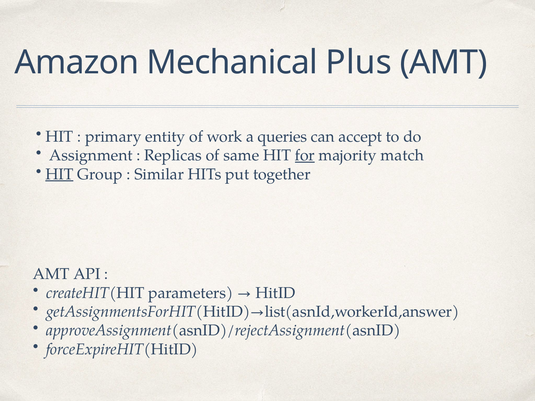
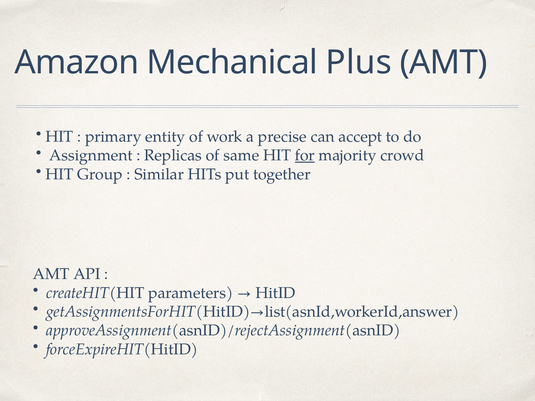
queries: queries -> precise
match: match -> crowd
HIT at (59, 174) underline: present -> none
